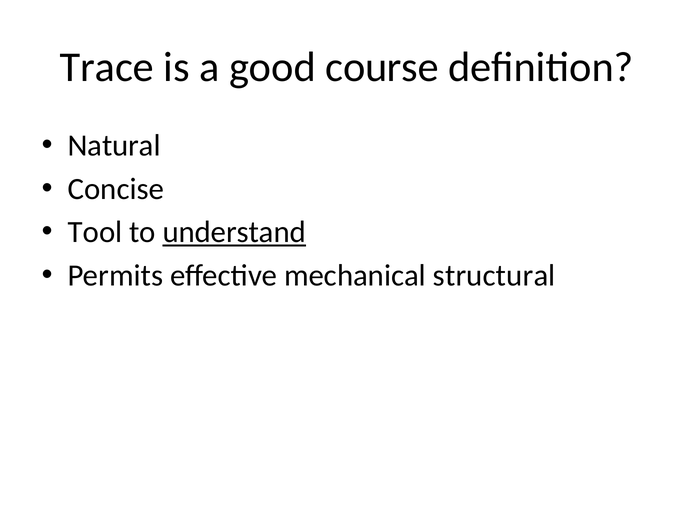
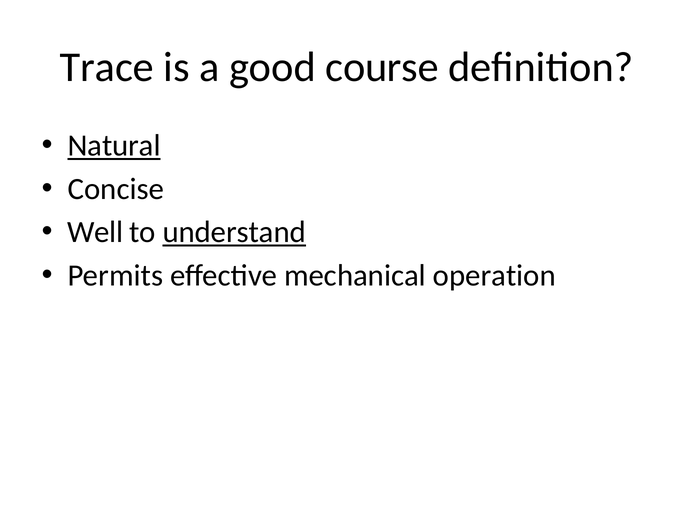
Natural underline: none -> present
Tool: Tool -> Well
structural: structural -> operation
